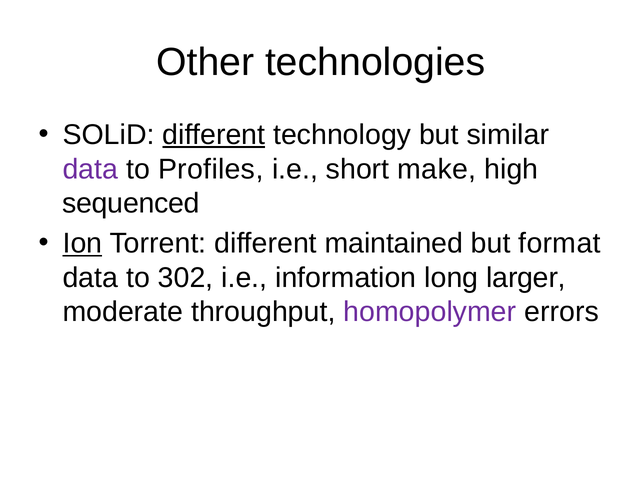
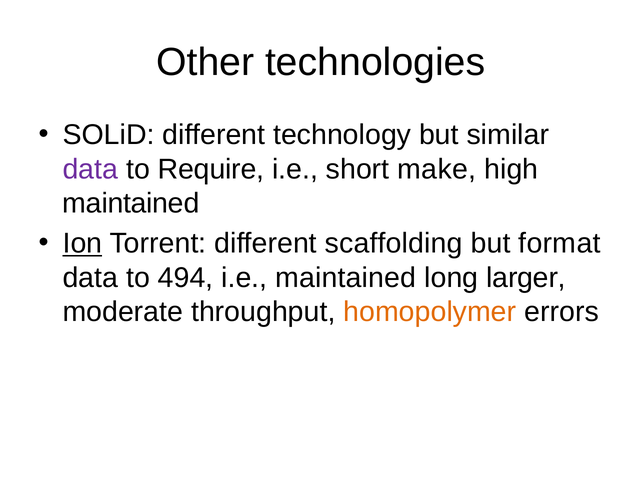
different at (214, 135) underline: present -> none
Profiles: Profiles -> Require
sequenced at (131, 203): sequenced -> maintained
maintained: maintained -> scaffolding
302: 302 -> 494
i.e information: information -> maintained
homopolymer colour: purple -> orange
